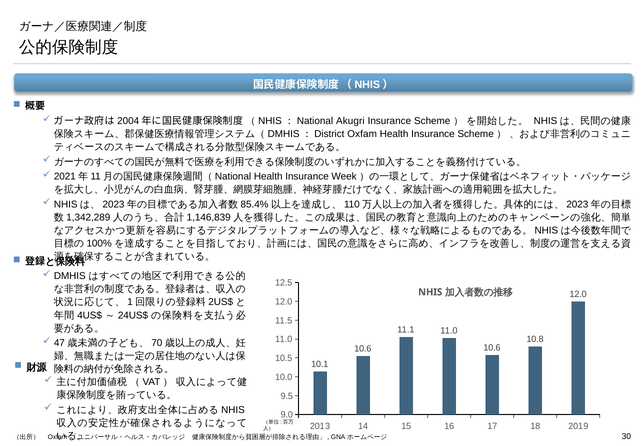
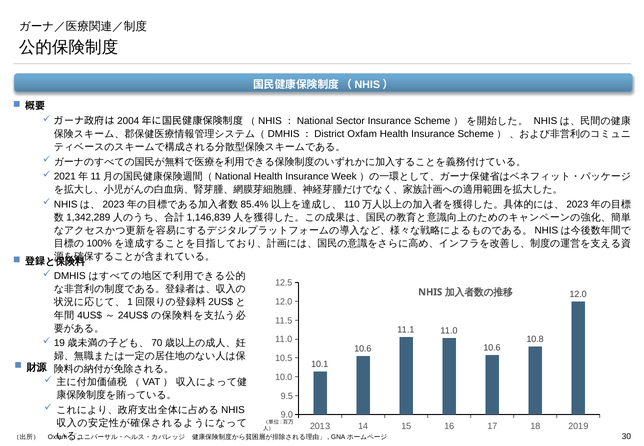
Akugri: Akugri -> Sector
47: 47 -> 19
